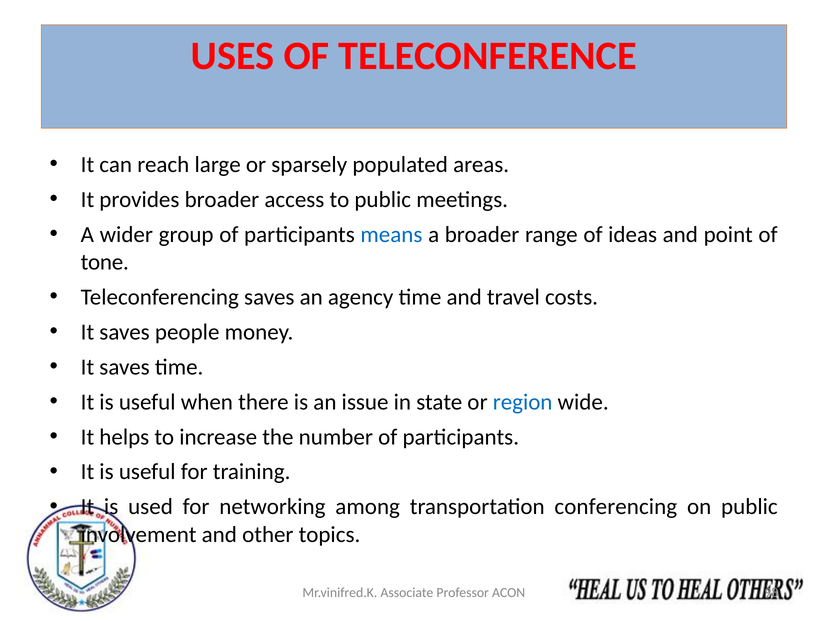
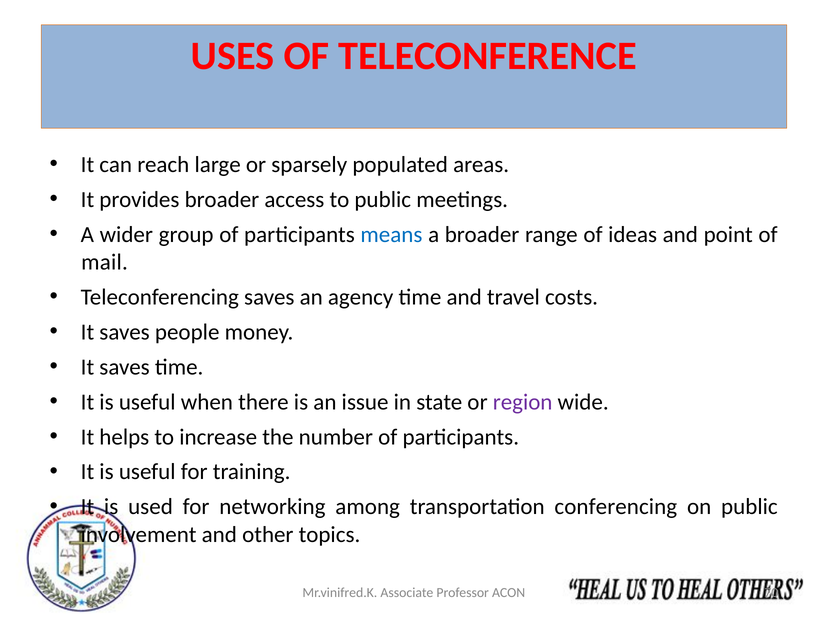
tone: tone -> mail
region colour: blue -> purple
98: 98 -> 70
